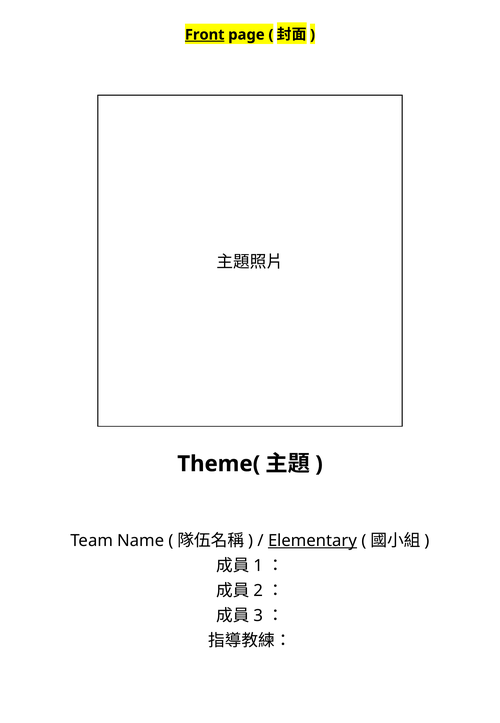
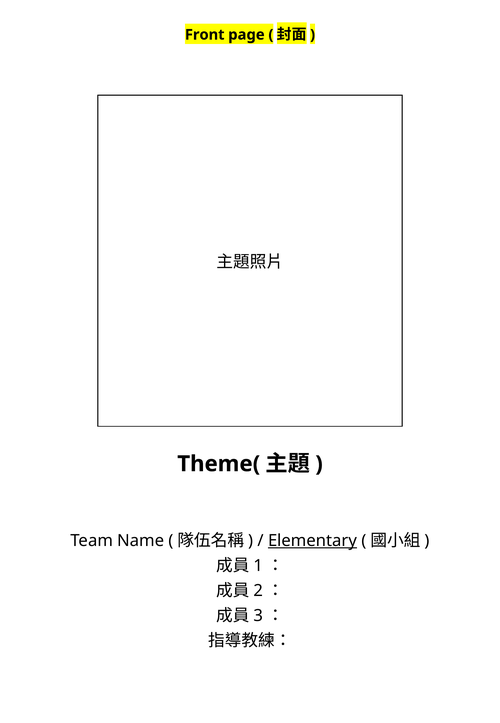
Front underline: present -> none
